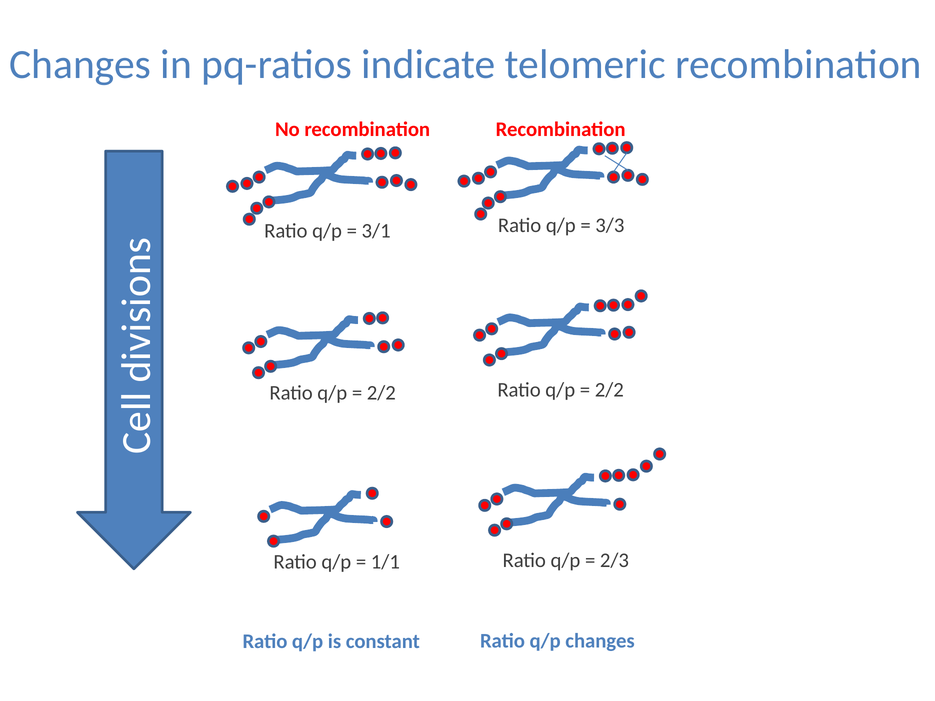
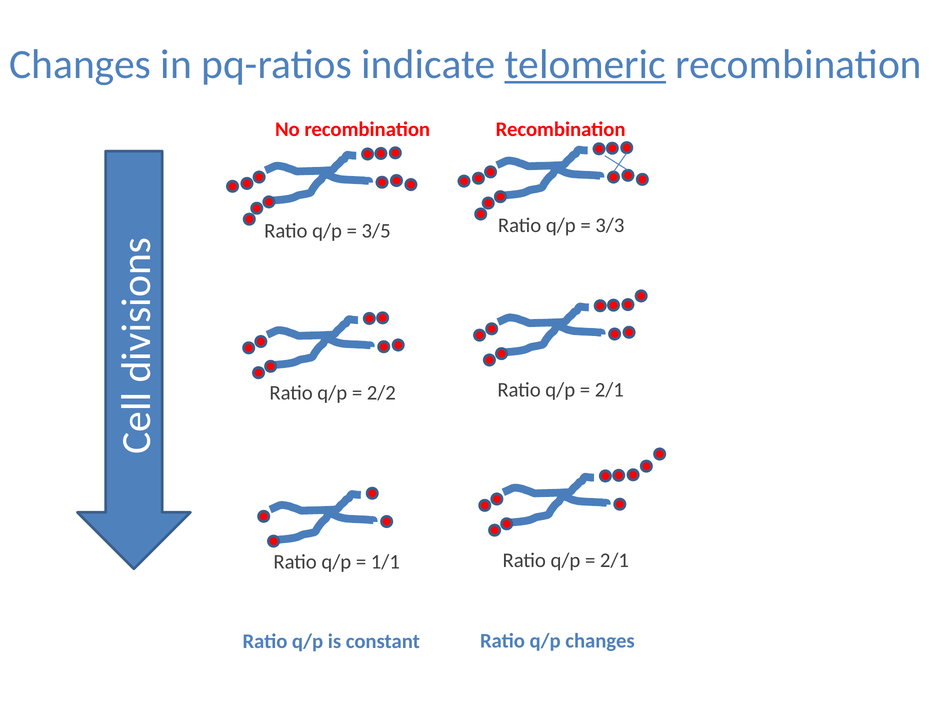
telomeric underline: none -> present
3/1: 3/1 -> 3/5
2/2 at (609, 390): 2/2 -> 2/1
2/3 at (614, 560): 2/3 -> 2/1
